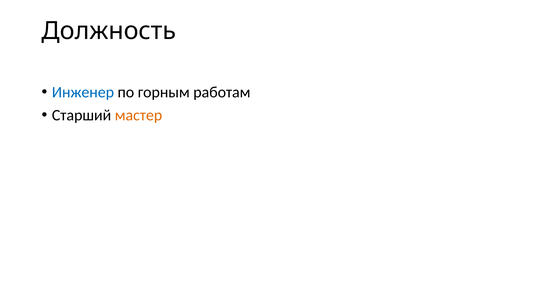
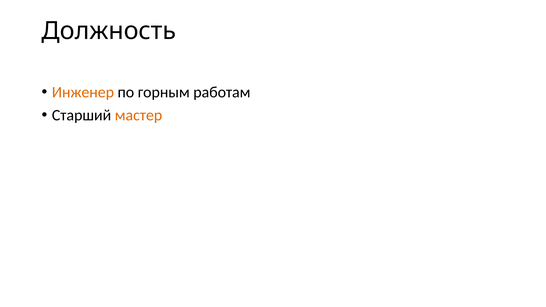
Инженер colour: blue -> orange
